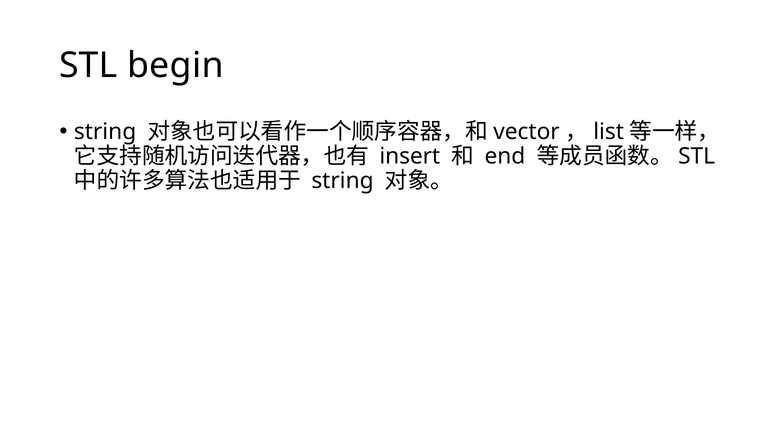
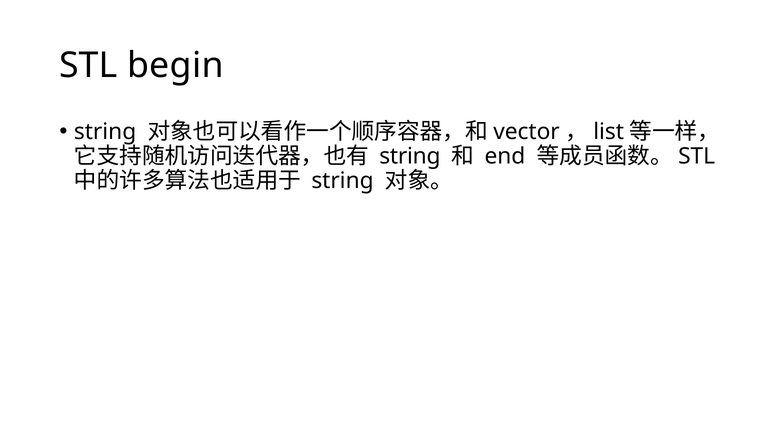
insert at (410, 156): insert -> string
